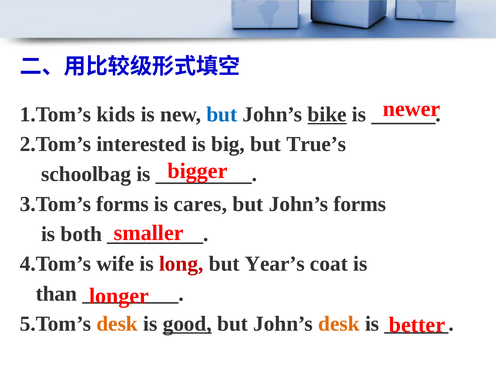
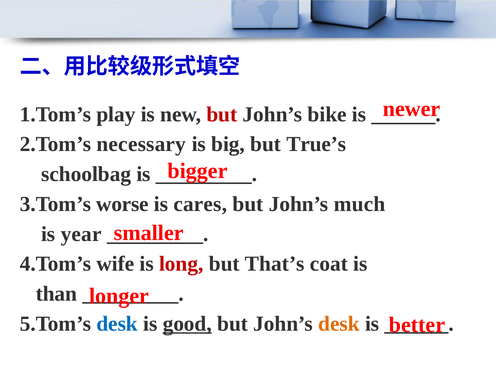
kids: kids -> play
but at (222, 114) colour: blue -> red
bike underline: present -> none
interested: interested -> necessary
3.Tom’s forms: forms -> worse
John’s forms: forms -> much
both: both -> year
Year’s: Year’s -> That’s
desk at (117, 324) colour: orange -> blue
